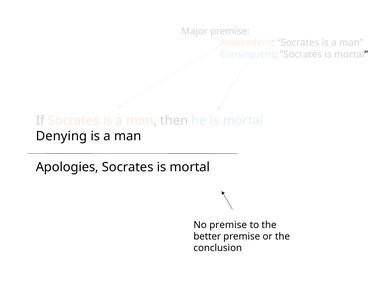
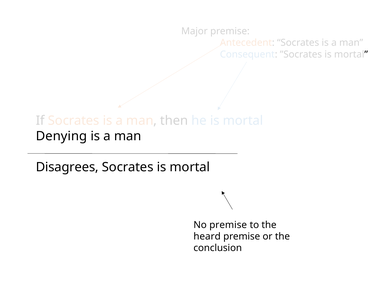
Apologies: Apologies -> Disagrees
better: better -> heard
